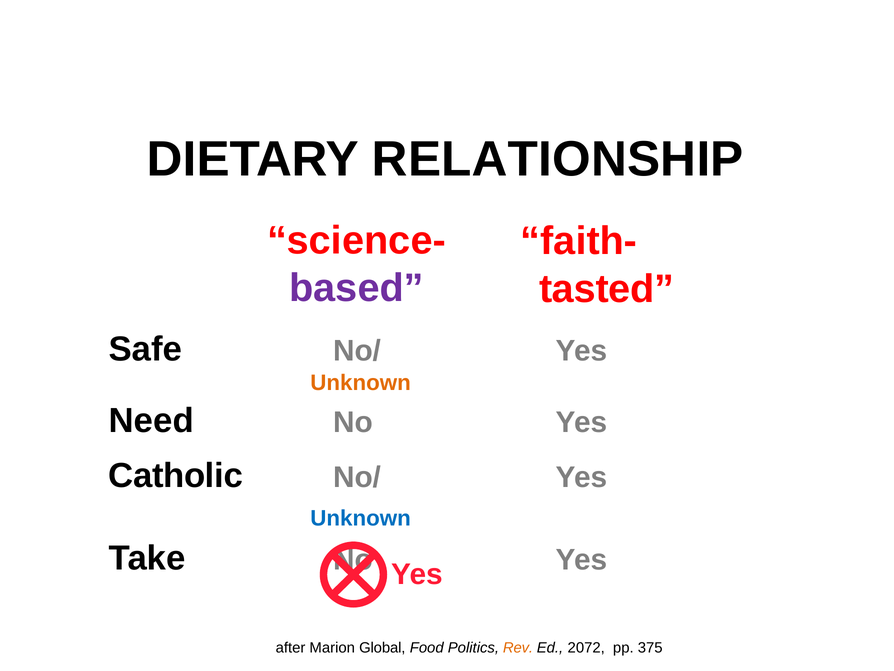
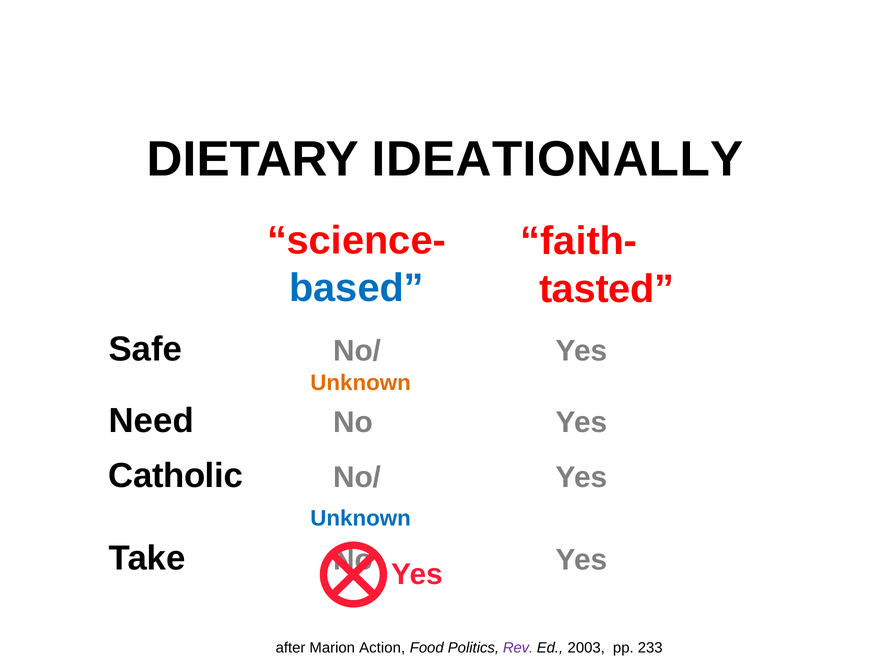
RELATIONSHIP: RELATIONSHIP -> IDEATIONALLY
based colour: purple -> blue
Global: Global -> Action
Rev colour: orange -> purple
2072: 2072 -> 2003
375: 375 -> 233
